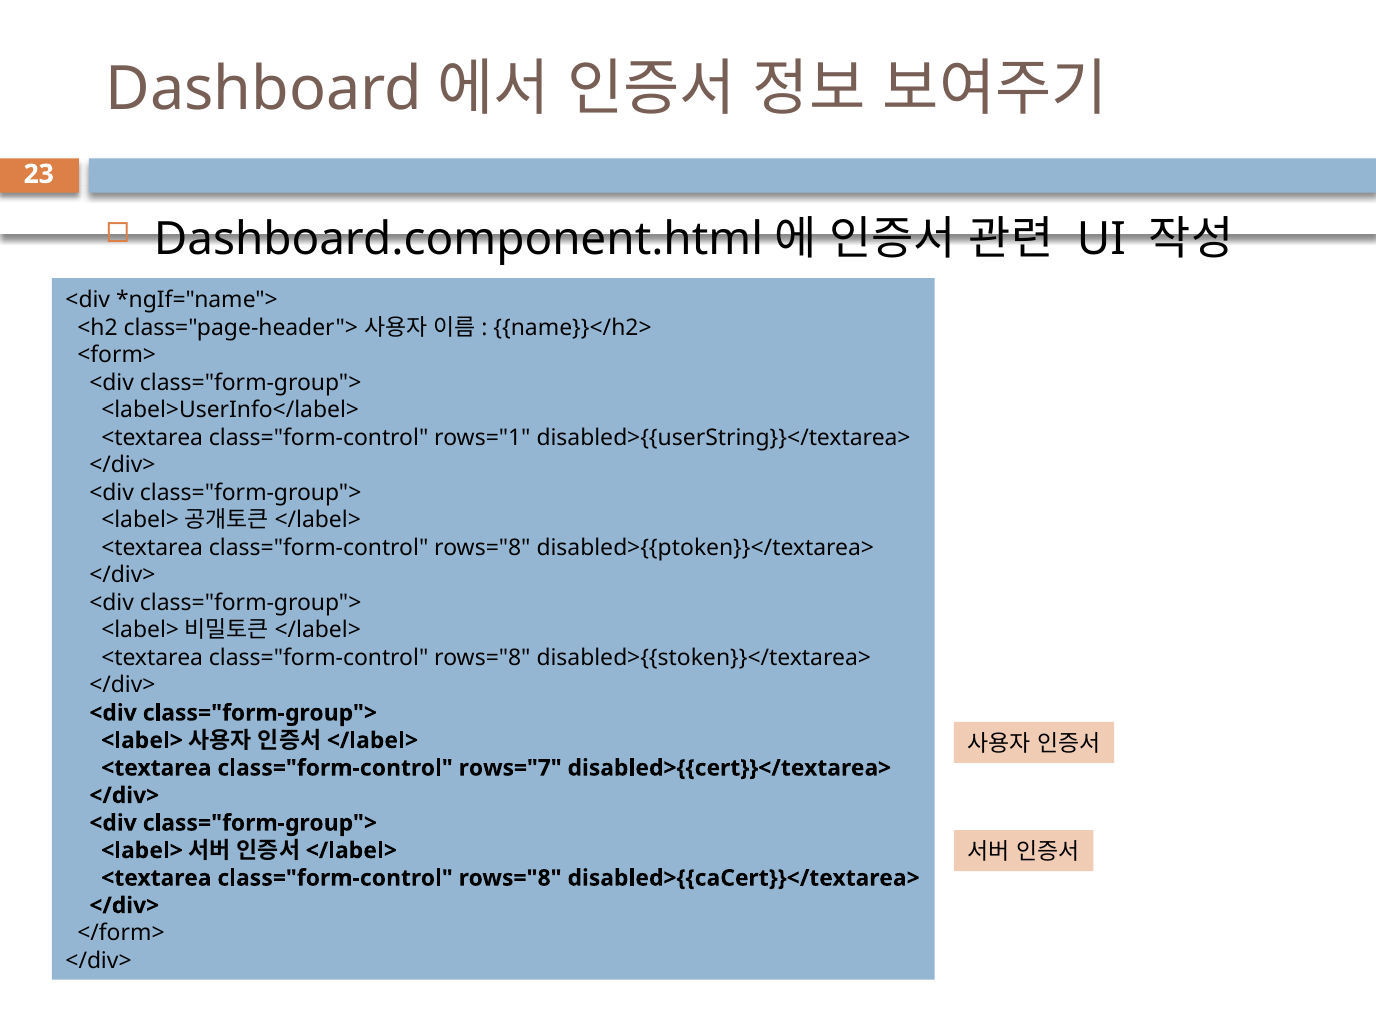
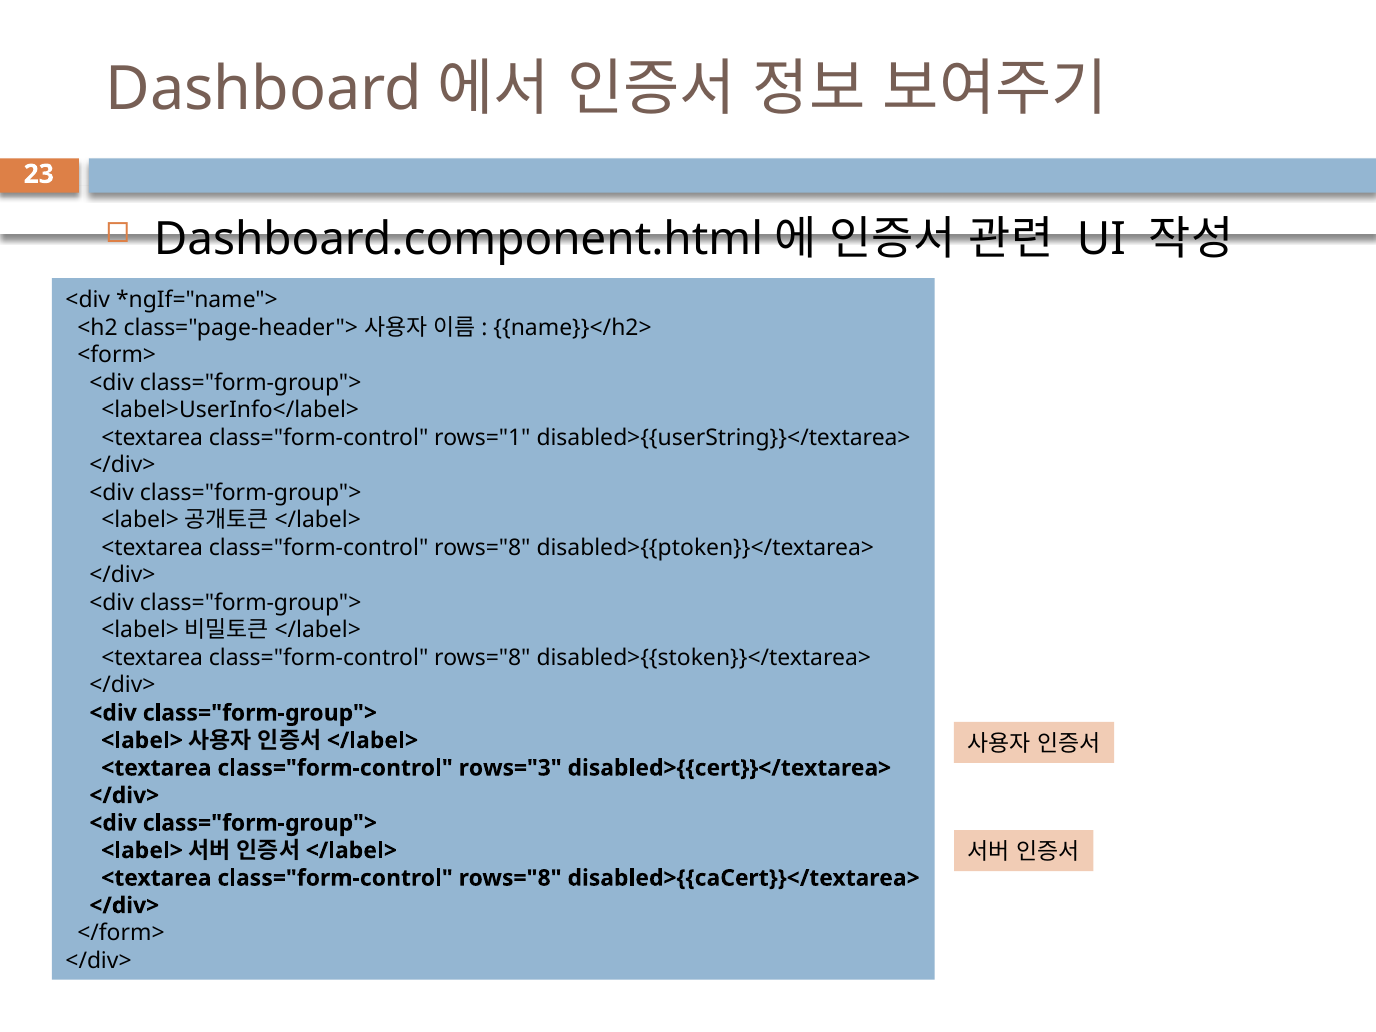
rows="7: rows="7 -> rows="3
